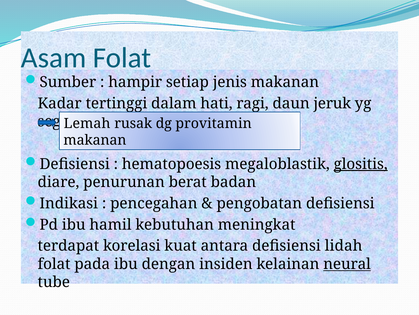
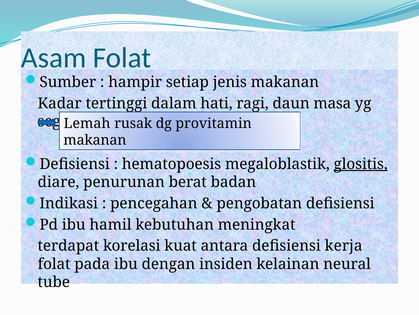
jeruk: jeruk -> masa
lidah: lidah -> kerja
neural underline: present -> none
